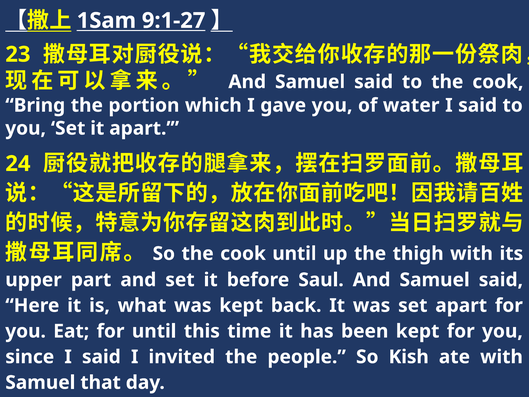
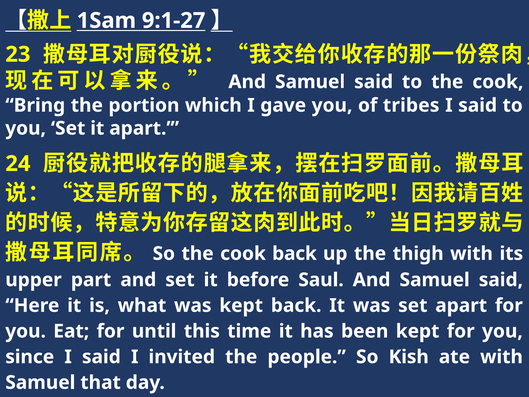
water: water -> tribes
cook until: until -> back
